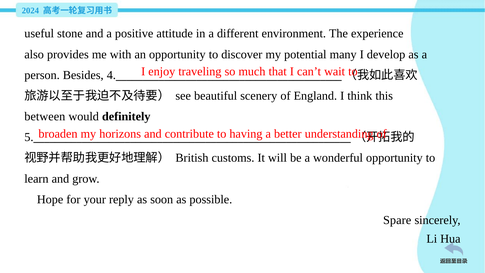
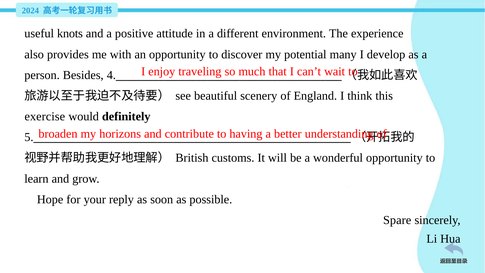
stone: stone -> knots
between: between -> exercise
